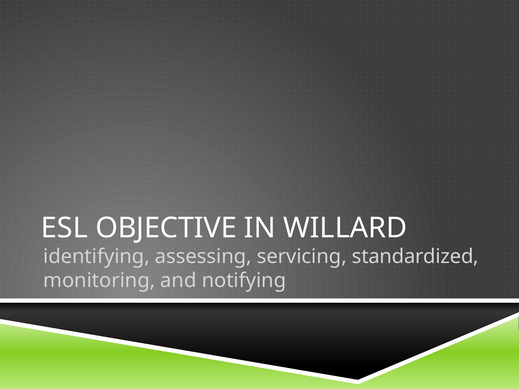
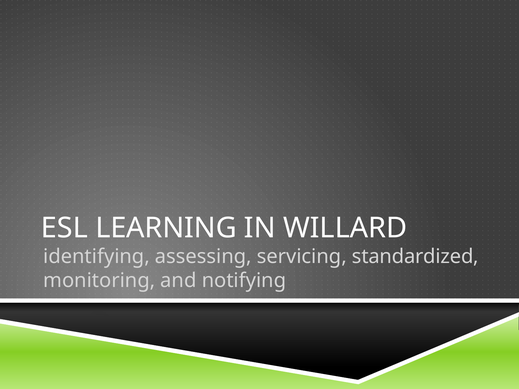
OBJECTIVE: OBJECTIVE -> LEARNING
